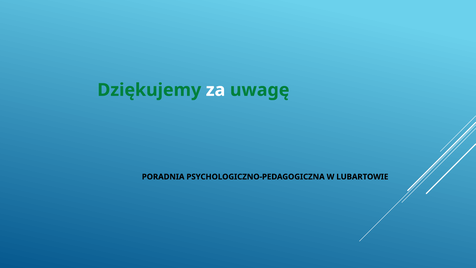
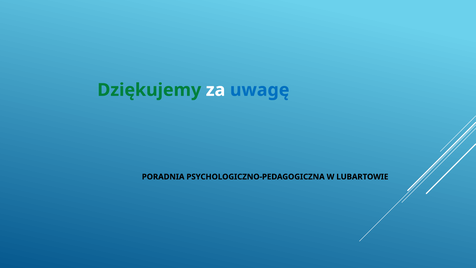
uwagę colour: green -> blue
